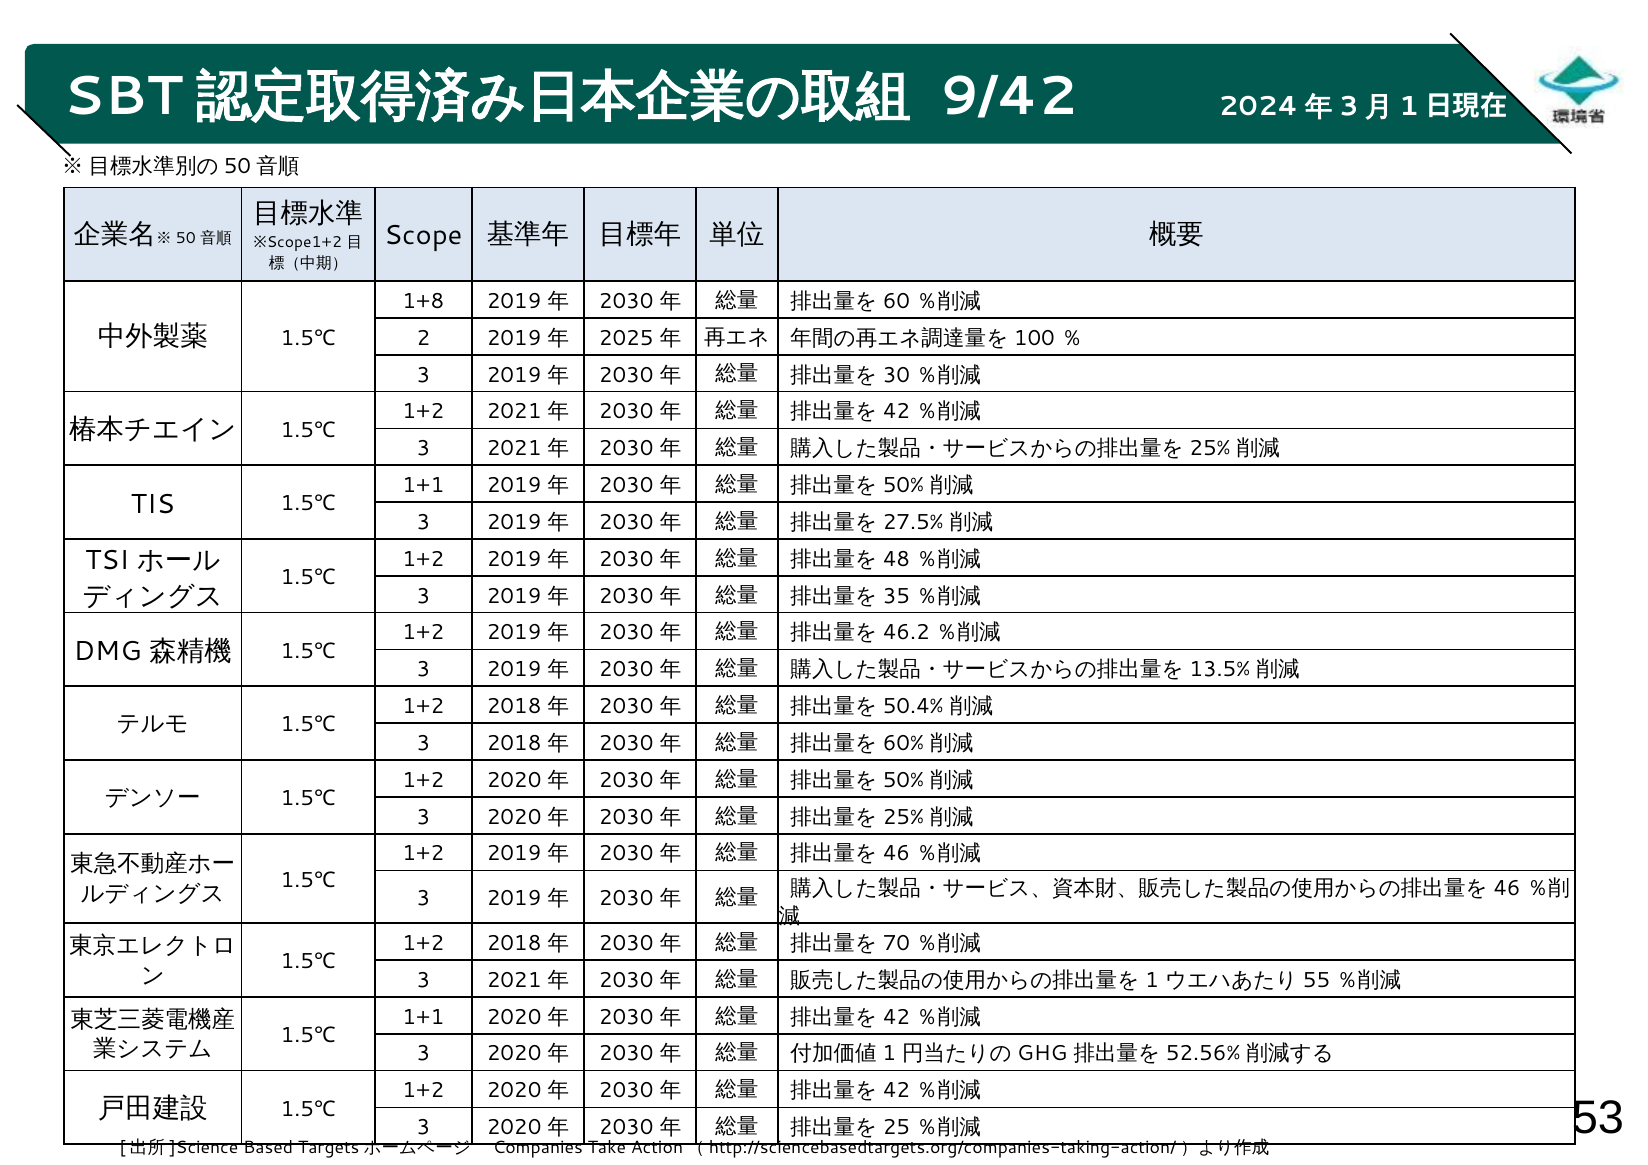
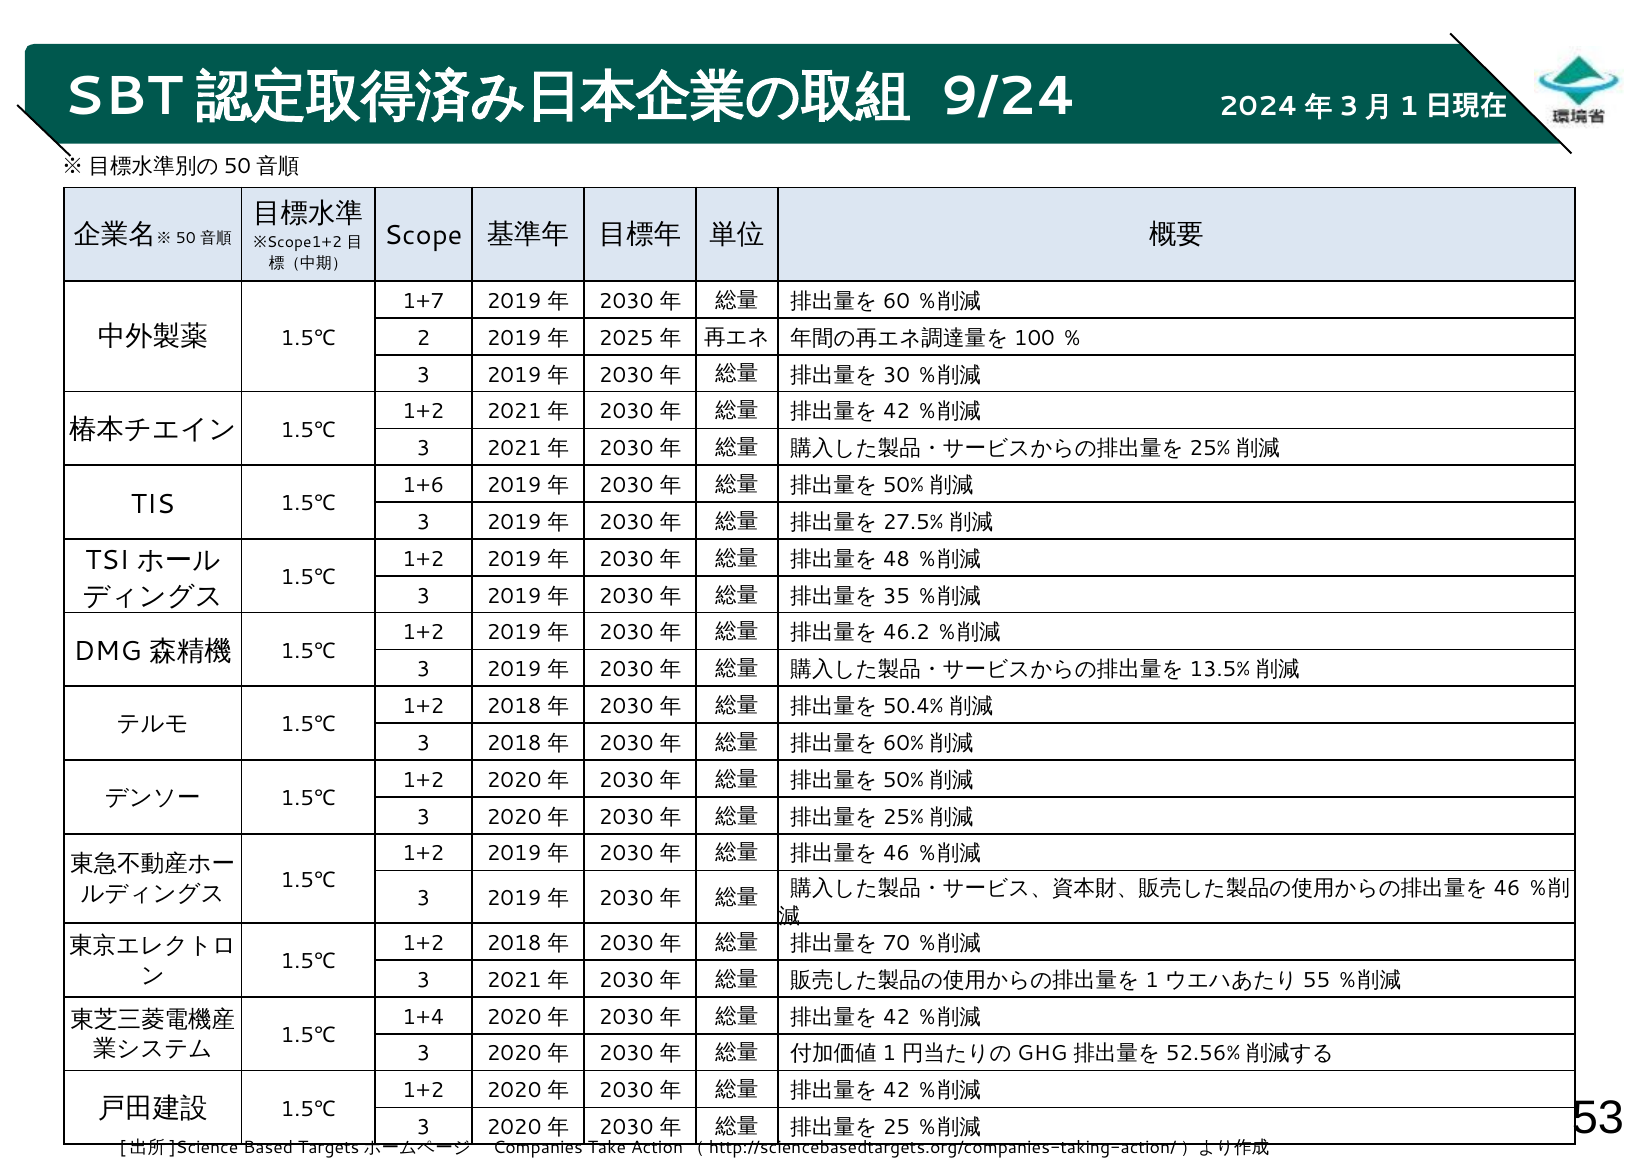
9/42: 9/42 -> 9/24
1+8: 1+8 -> 1+7
1+1 at (423, 486): 1+1 -> 1+6
1+1 at (423, 1017): 1+1 -> 1+4
